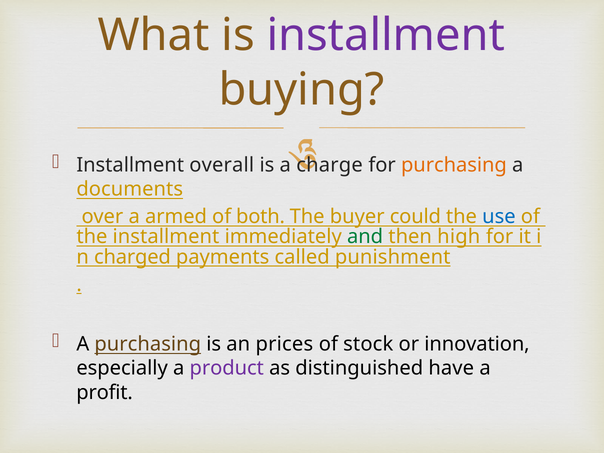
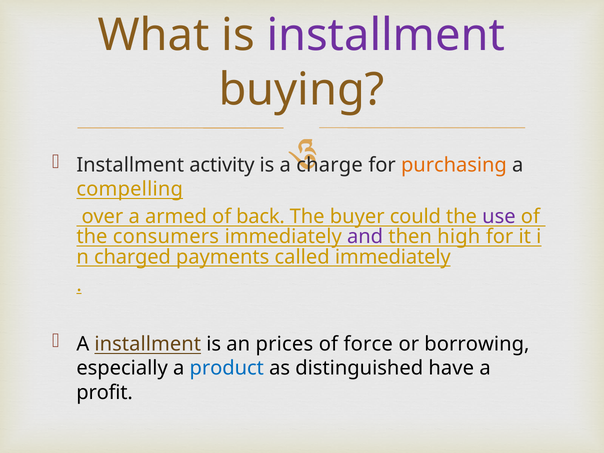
overall: overall -> activity
documents: documents -> compelling
both: both -> back
use colour: blue -> purple
the installment: installment -> consumers
and colour: green -> purple
called punishment: punishment -> immediately
A purchasing: purchasing -> installment
stock: stock -> force
innovation: innovation -> borrowing
product colour: purple -> blue
